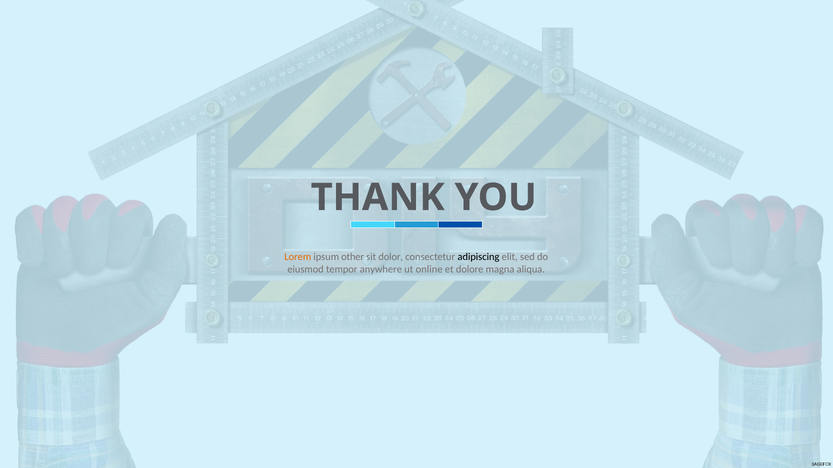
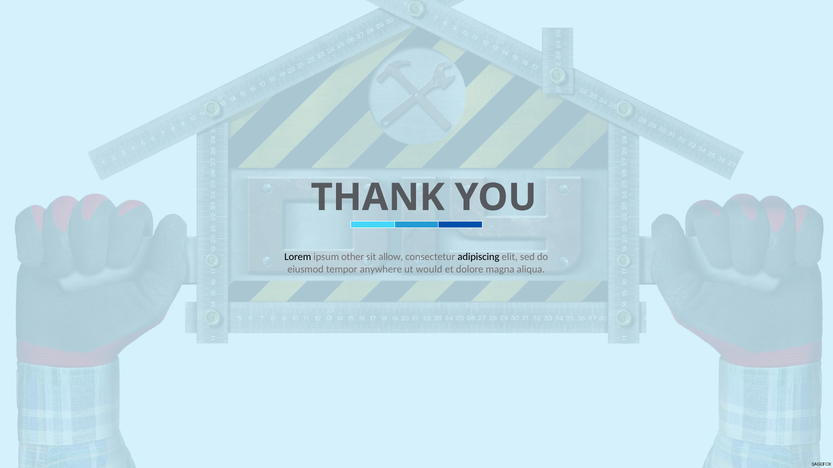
Lorem colour: orange -> black
dolor: dolor -> allow
online: online -> would
